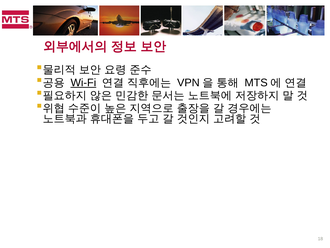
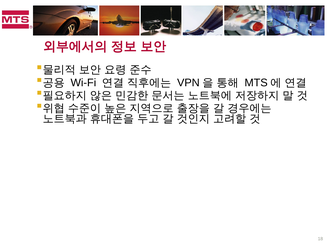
Wi-Fi underline: present -> none
